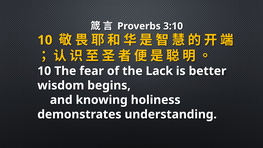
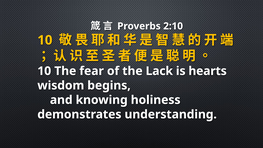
3:10: 3:10 -> 2:10
better: better -> hearts
